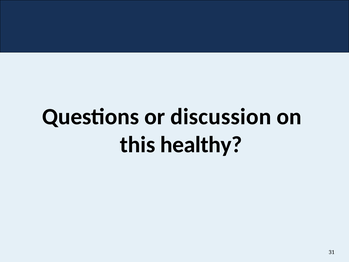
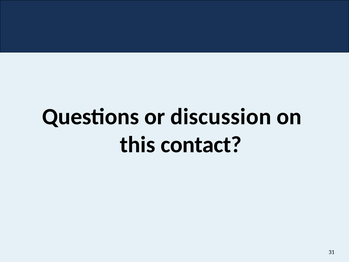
healthy: healthy -> contact
